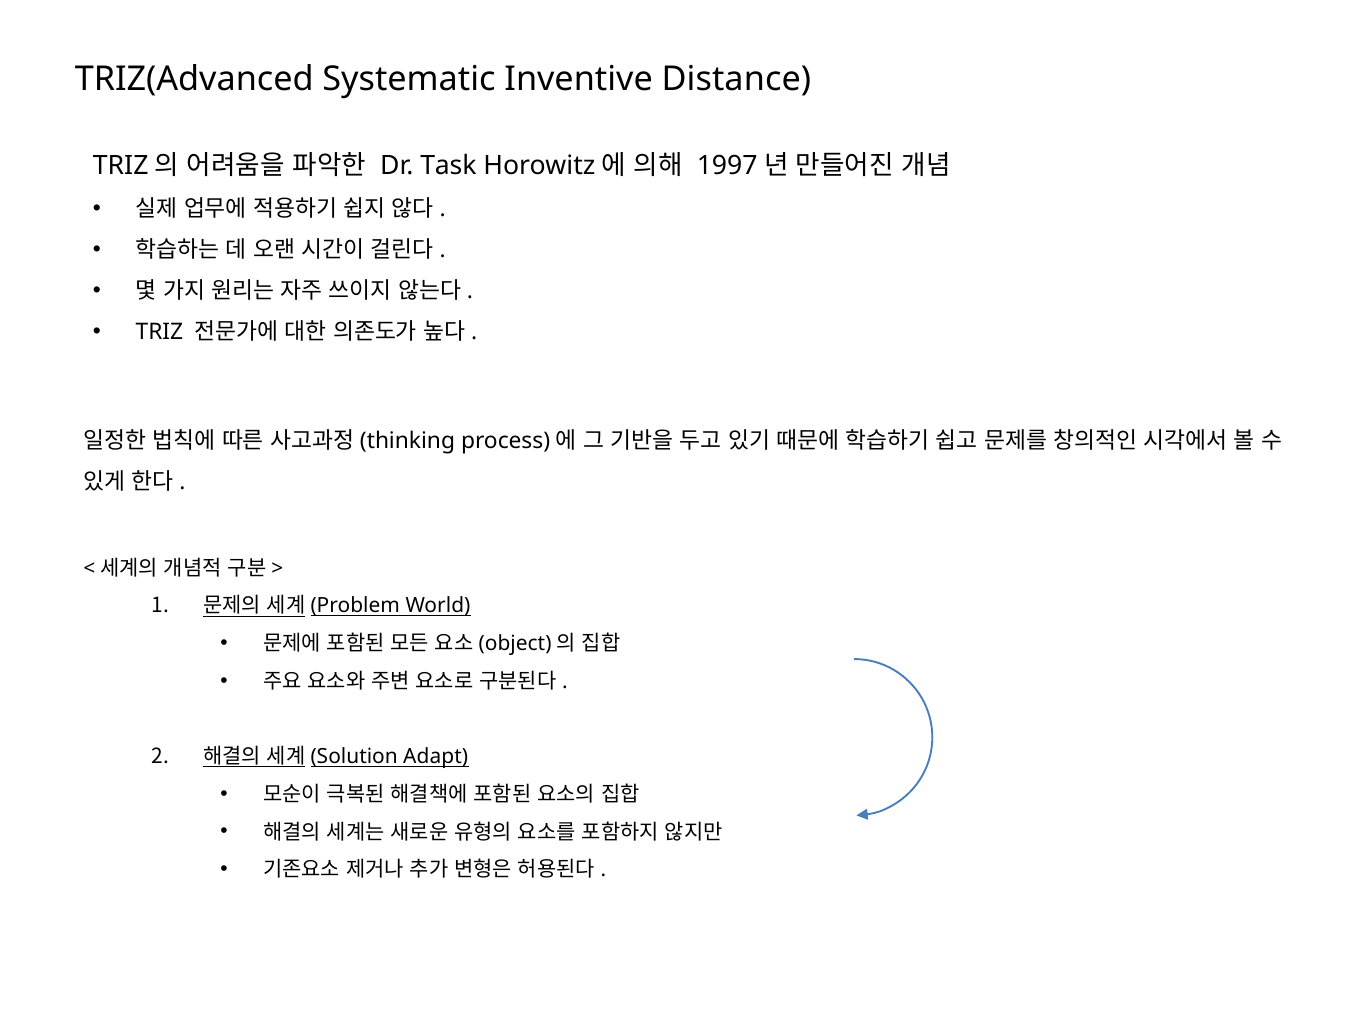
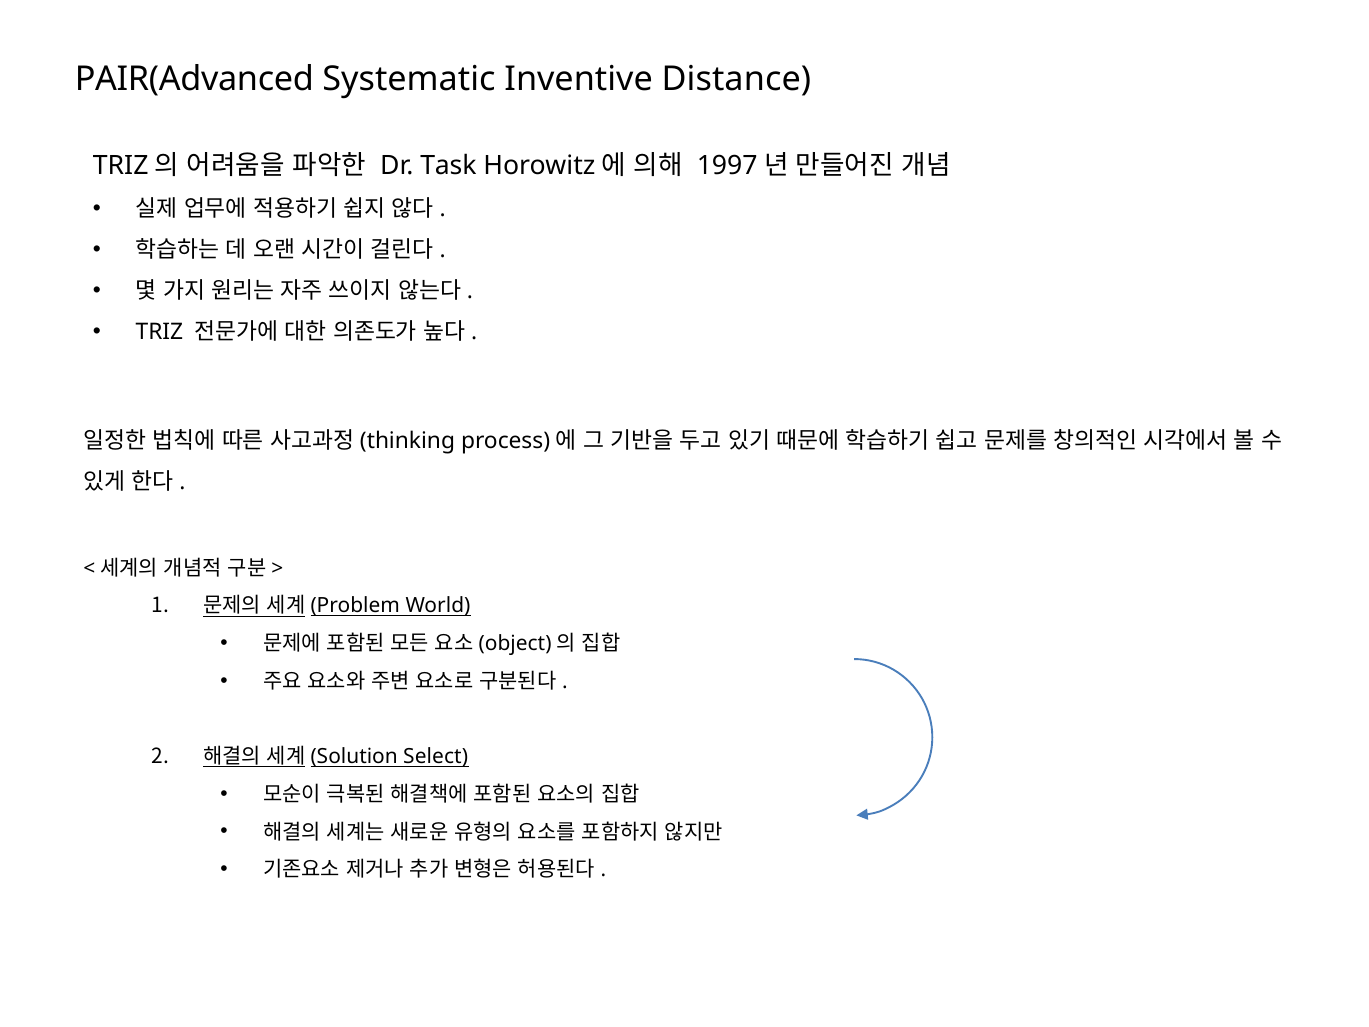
TRIZ(Advanced: TRIZ(Advanced -> PAIR(Advanced
Adapt: Adapt -> Select
